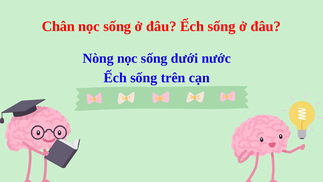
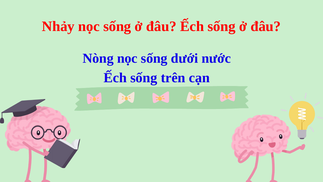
Chân: Chân -> Nhảy
